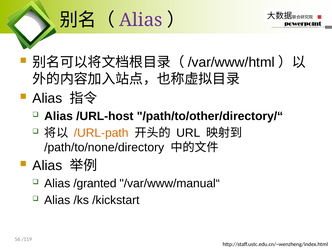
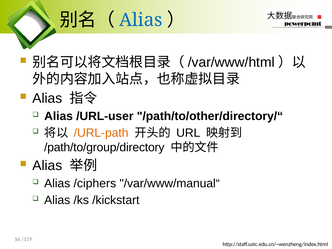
Alias at (141, 20) colour: purple -> blue
/URL-host: /URL-host -> /URL-user
/path/to/none/directory: /path/to/none/directory -> /path/to/group/directory
/granted: /granted -> /ciphers
